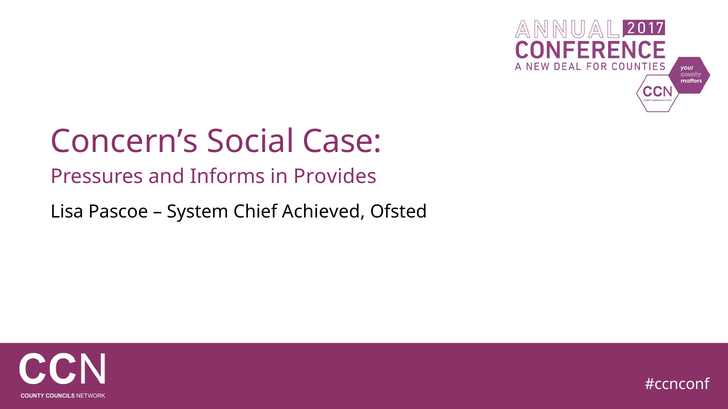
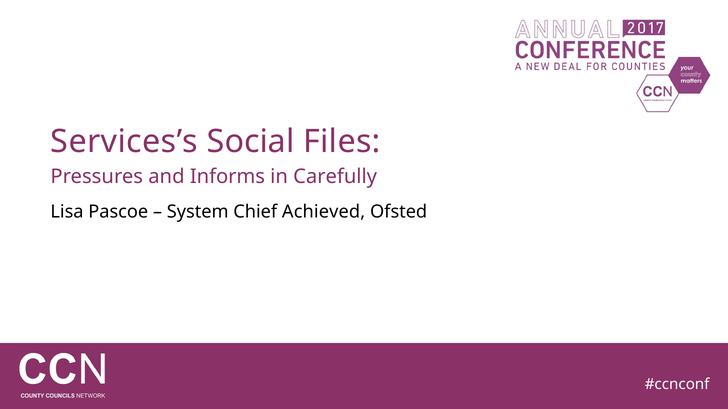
Concern’s: Concern’s -> Services’s
Case: Case -> Files
Provides: Provides -> Carefully
